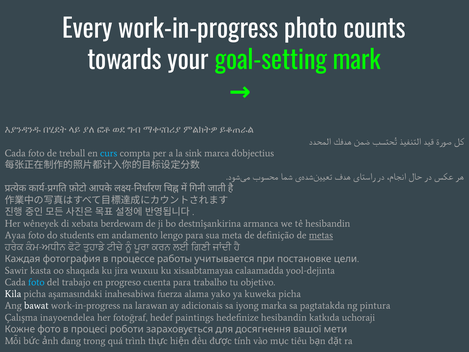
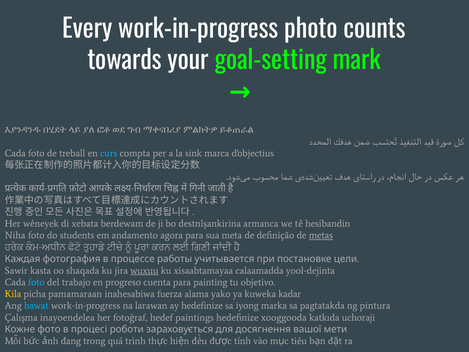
Ayaa: Ayaa -> Niha
lengo: lengo -> agora
wuxuu underline: none -> present
trabalho: trabalho -> painting
Kila colour: white -> yellow
aşamasındaki: aşamasındaki -> pamamaraan
kuweka picha: picha -> kadar
bawat colour: white -> light blue
ay adicionais: adicionais -> hedefinize
hedefinize hesibandin: hesibandin -> xooggooda
